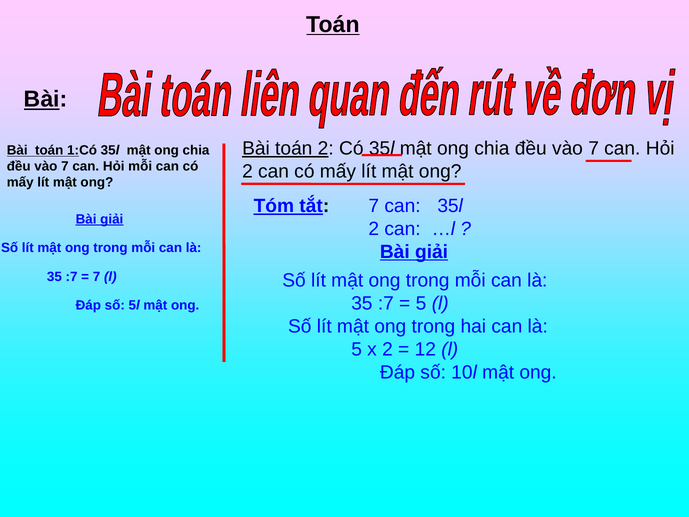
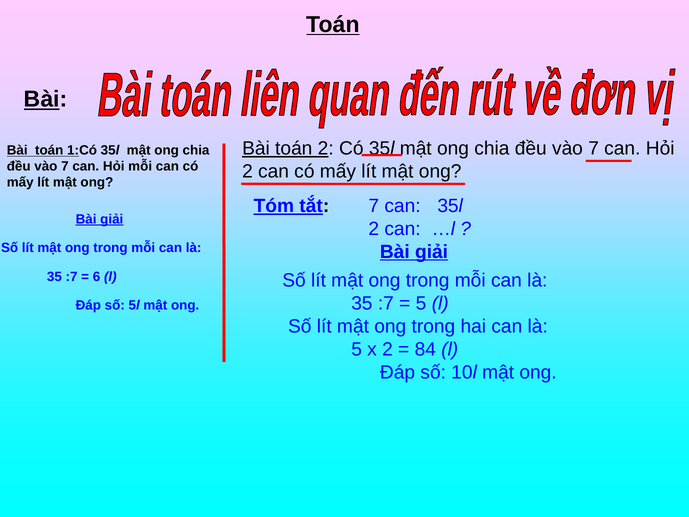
7 at (97, 276): 7 -> 6
12: 12 -> 84
